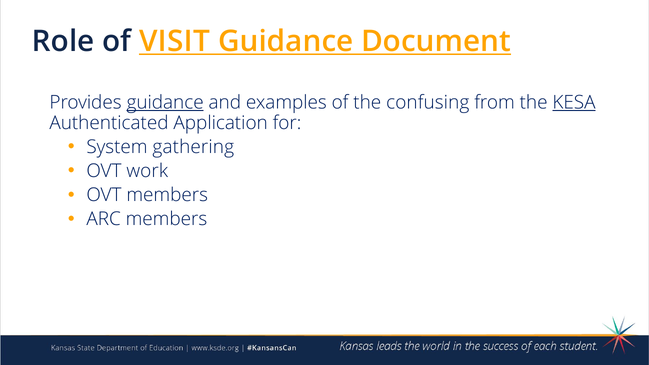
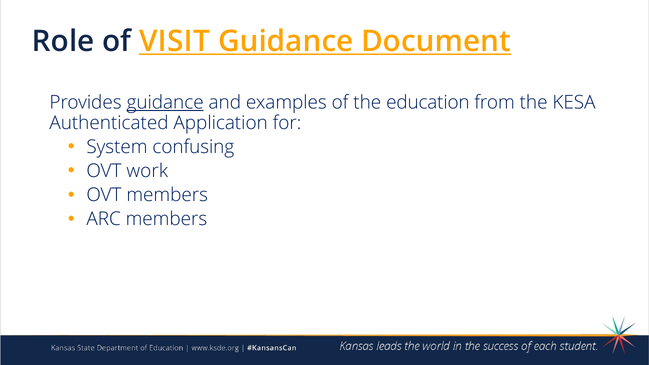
confusing: confusing -> education
KESA underline: present -> none
gathering: gathering -> confusing
